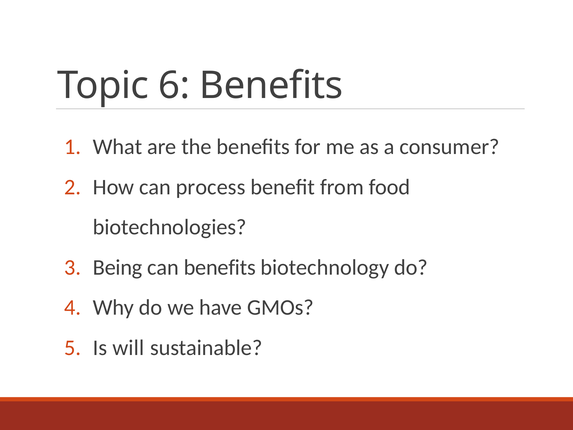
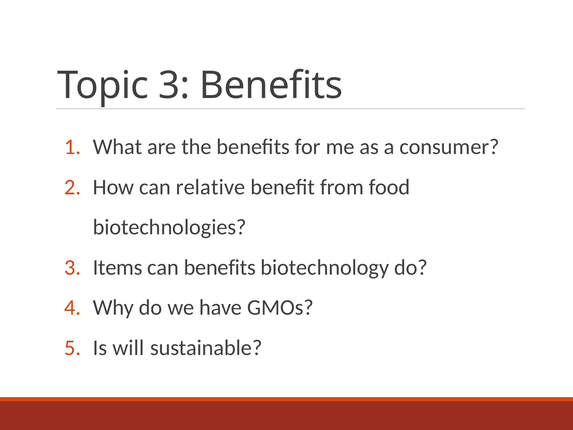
Topic 6: 6 -> 3
process: process -> relative
Being: Being -> Items
